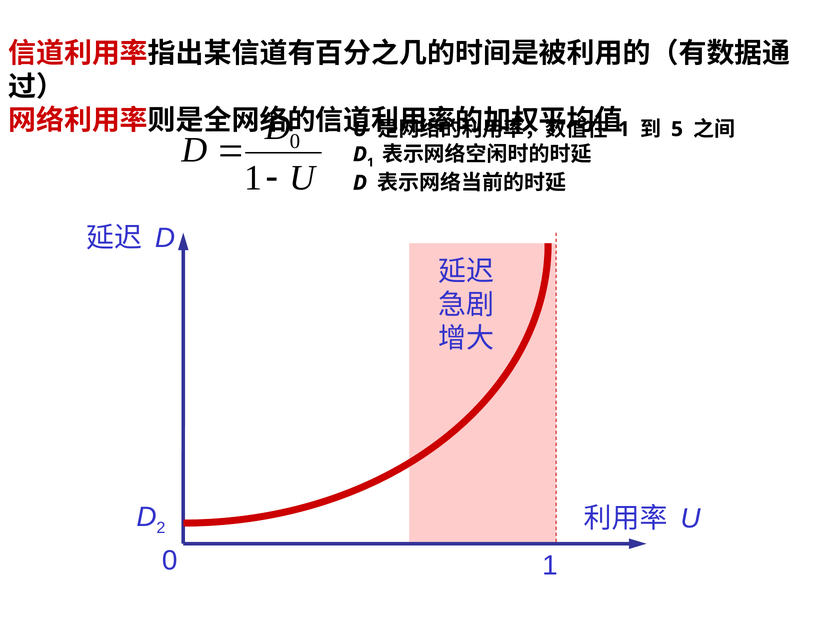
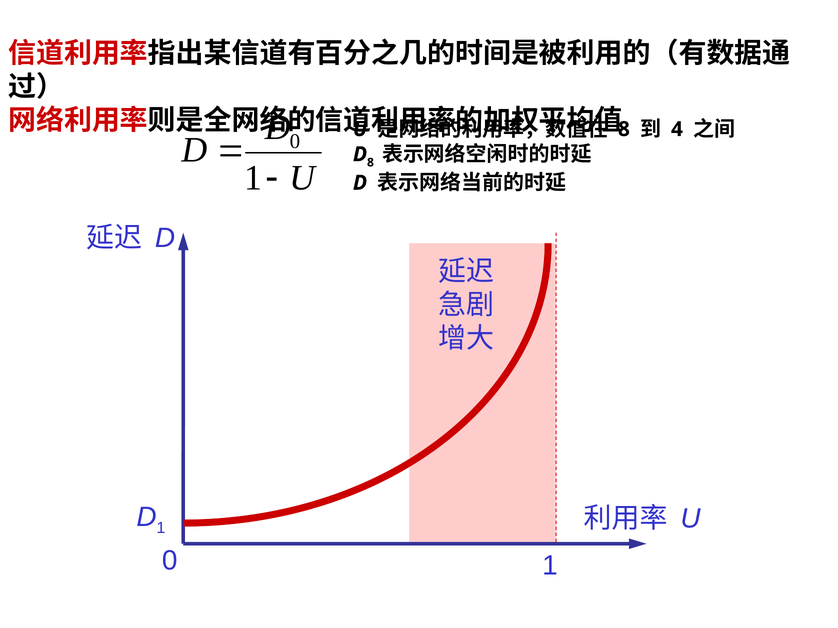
1 at (624, 129): 1 -> 8
5: 5 -> 4
D 1: 1 -> 8
D 2: 2 -> 1
